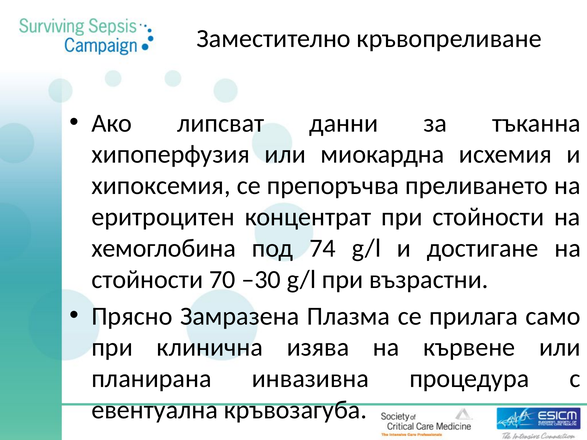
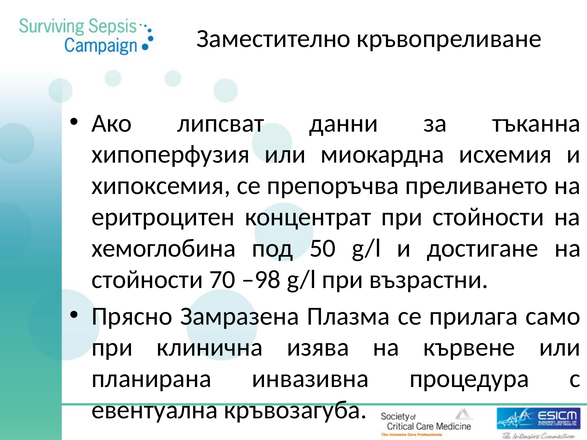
74: 74 -> 50
–30: –30 -> –98
